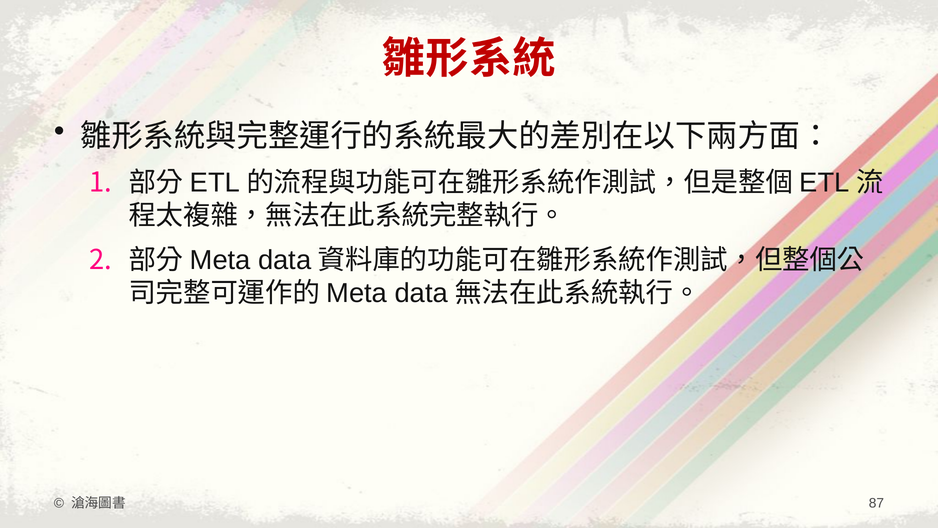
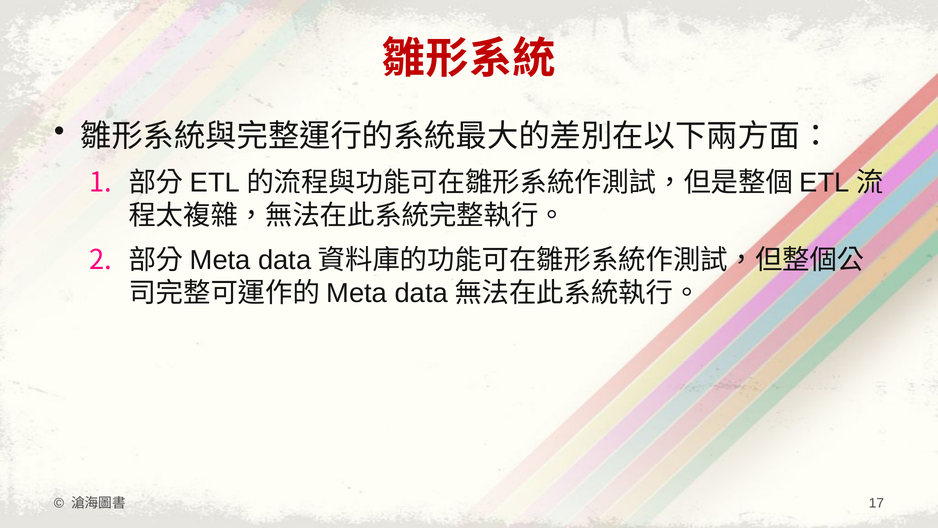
87: 87 -> 17
